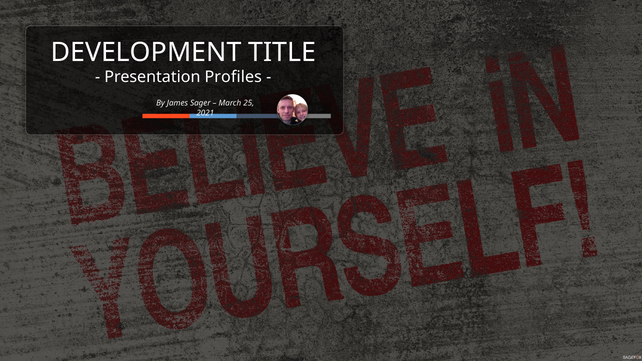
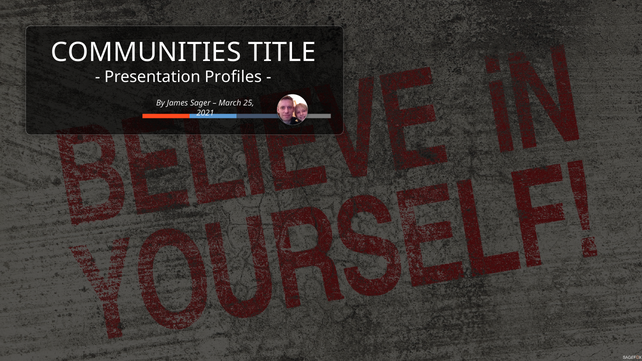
DEVELOPMENT: DEVELOPMENT -> COMMUNITIES
